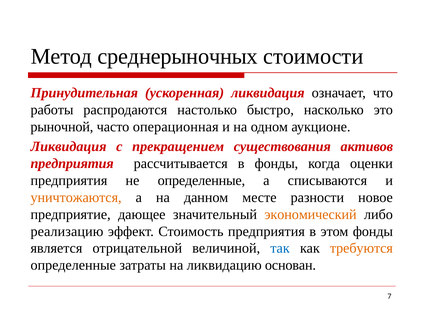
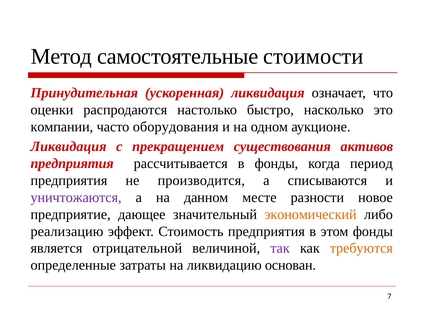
среднерыночных: среднерыночных -> самостоятельные
работы: работы -> оценки
рыночной: рыночной -> компании
операционная: операционная -> оборудования
оценки: оценки -> период
не определенные: определенные -> производится
уничтожаются colour: orange -> purple
так colour: blue -> purple
